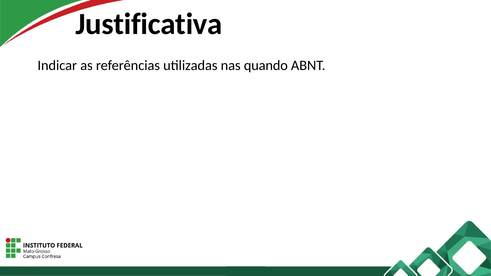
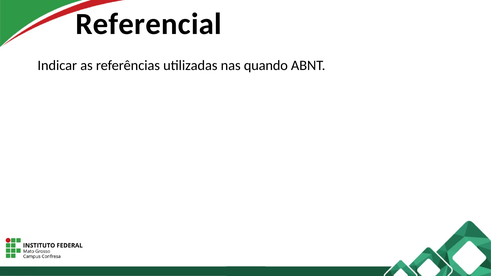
Justificativa: Justificativa -> Referencial
